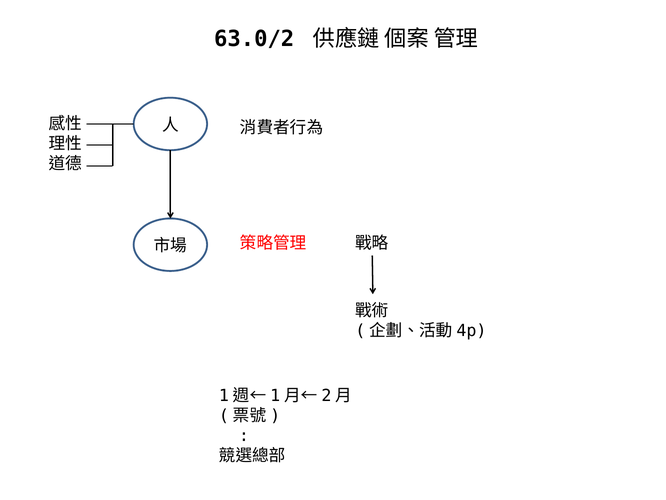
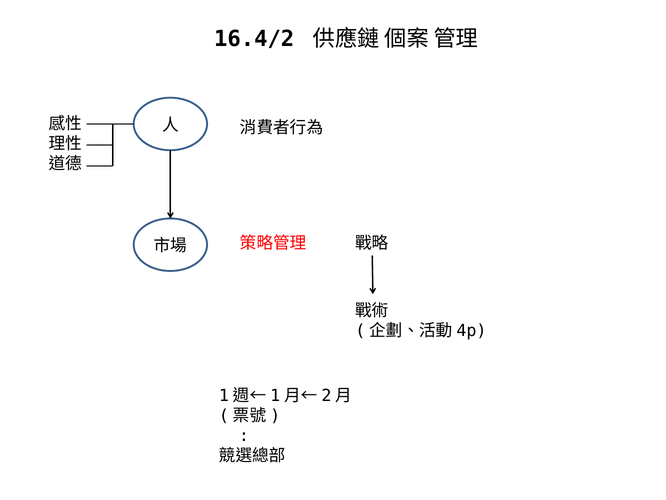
63.0/2: 63.0/2 -> 16.4/2
